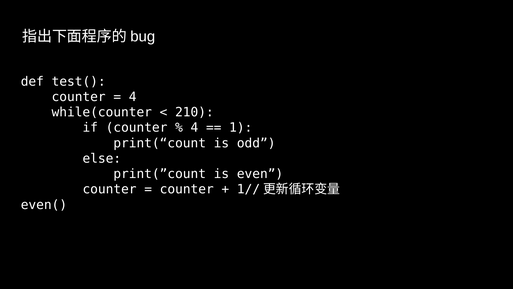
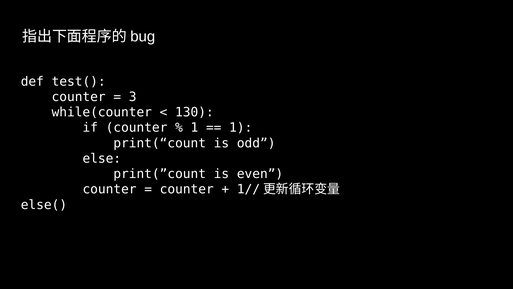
4 at (133, 97): 4 -> 3
210: 210 -> 130
4 at (194, 128): 4 -> 1
even(: even( -> else(
